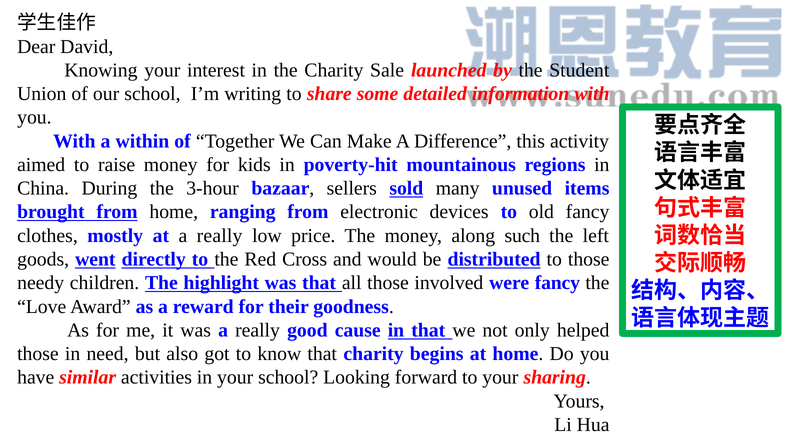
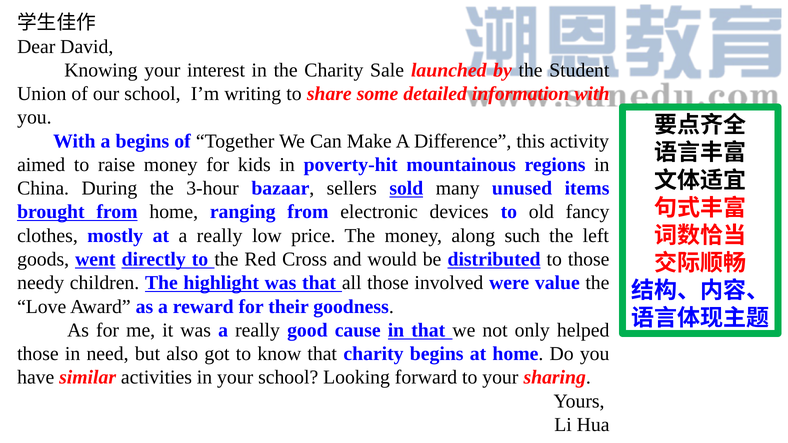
a within: within -> begins
were fancy: fancy -> value
